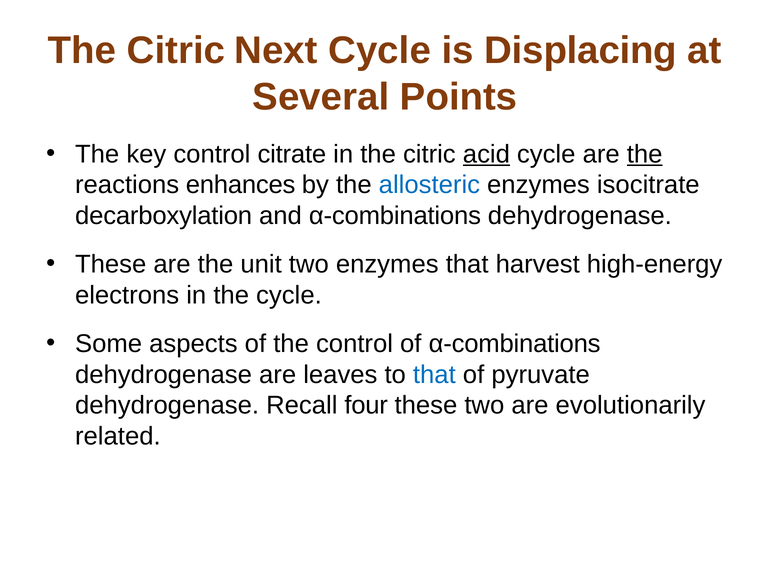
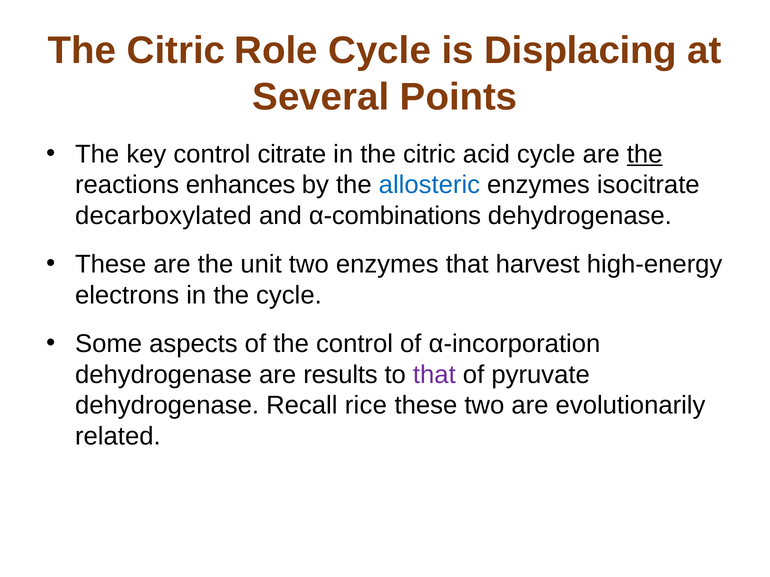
Next: Next -> Role
acid underline: present -> none
decarboxylation: decarboxylation -> decarboxylated
of α-combinations: α-combinations -> α-incorporation
leaves: leaves -> results
that at (434, 375) colour: blue -> purple
four: four -> rice
